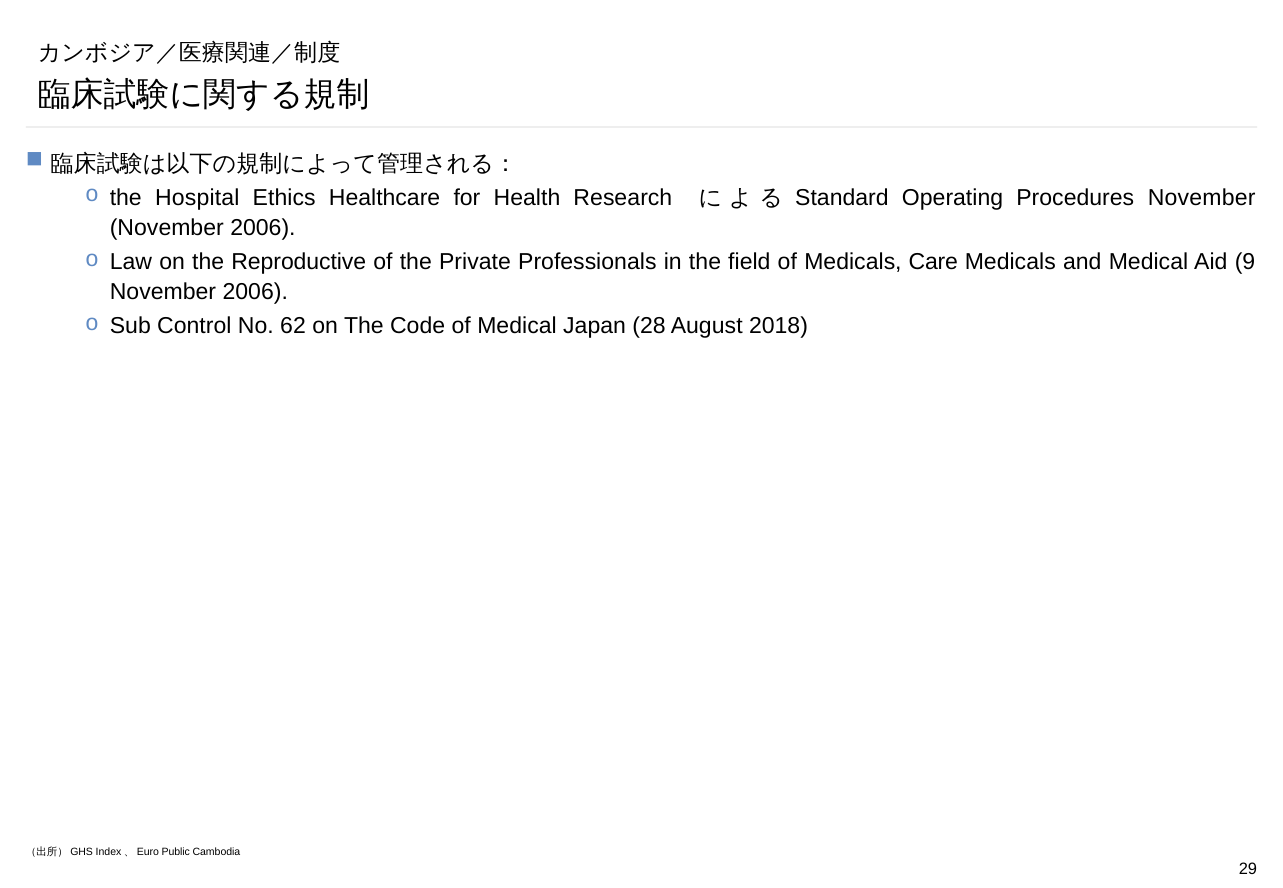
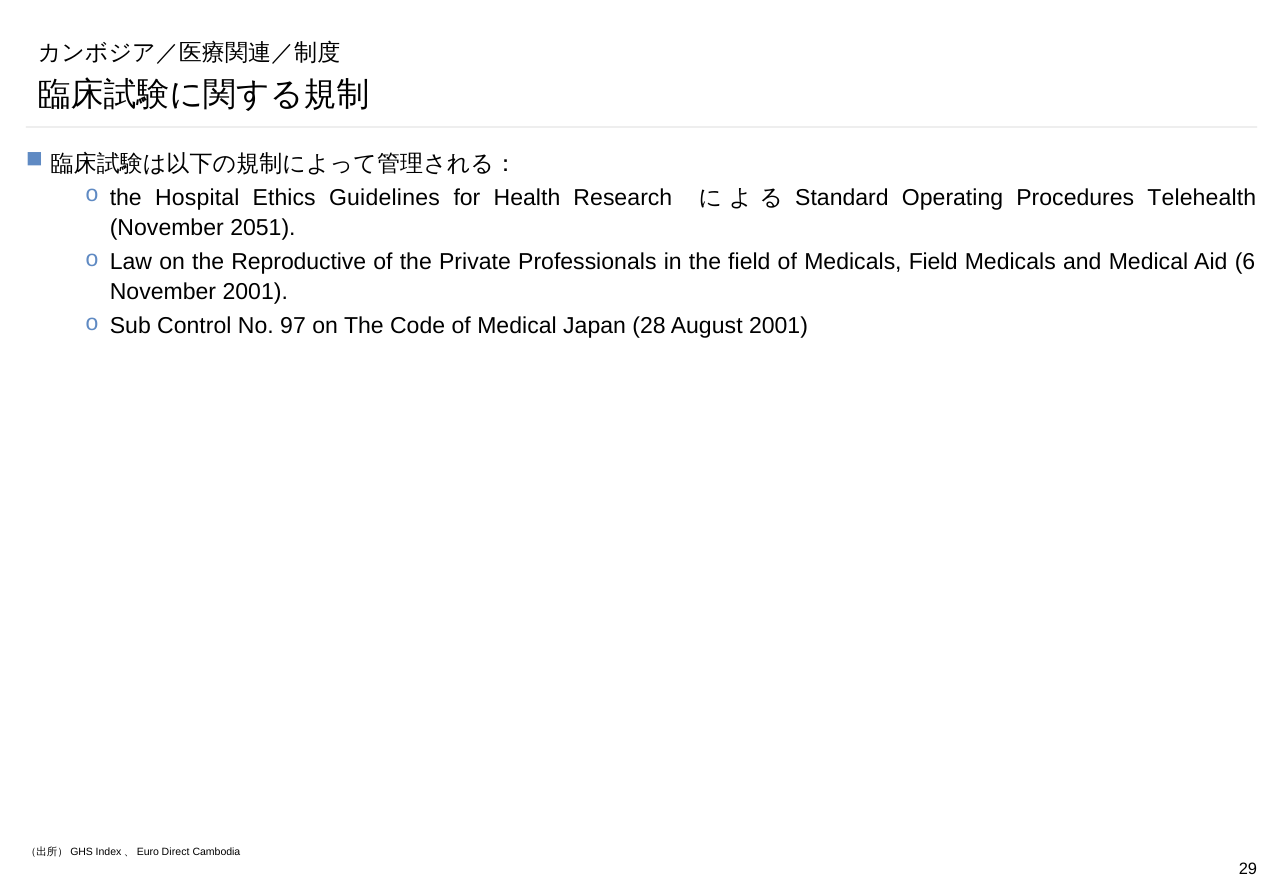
Healthcare: Healthcare -> Guidelines
Procedures November: November -> Telehealth
2006 at (263, 228): 2006 -> 2051
Medicals Care: Care -> Field
9: 9 -> 6
2006 at (255, 292): 2006 -> 2001
62: 62 -> 97
August 2018: 2018 -> 2001
Public: Public -> Direct
